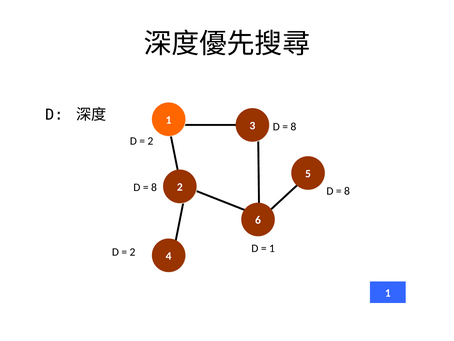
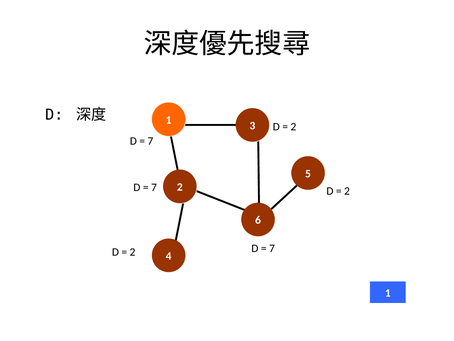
8 at (293, 126): 8 -> 2
2 at (150, 141): 2 -> 7
8 at (154, 187): 8 -> 7
8 at (347, 191): 8 -> 2
1 at (272, 248): 1 -> 7
